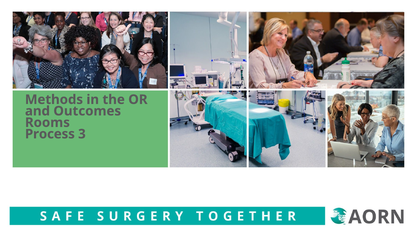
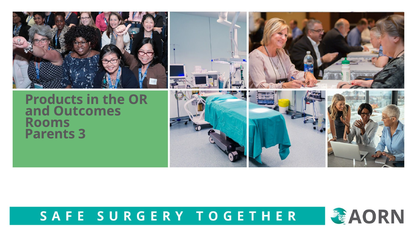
Methods: Methods -> Products
Process: Process -> Parents
